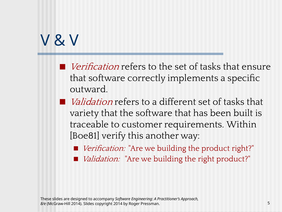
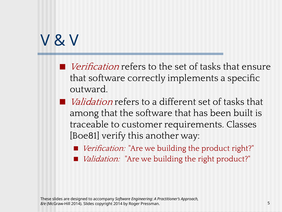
variety: variety -> among
Within: Within -> Classes
